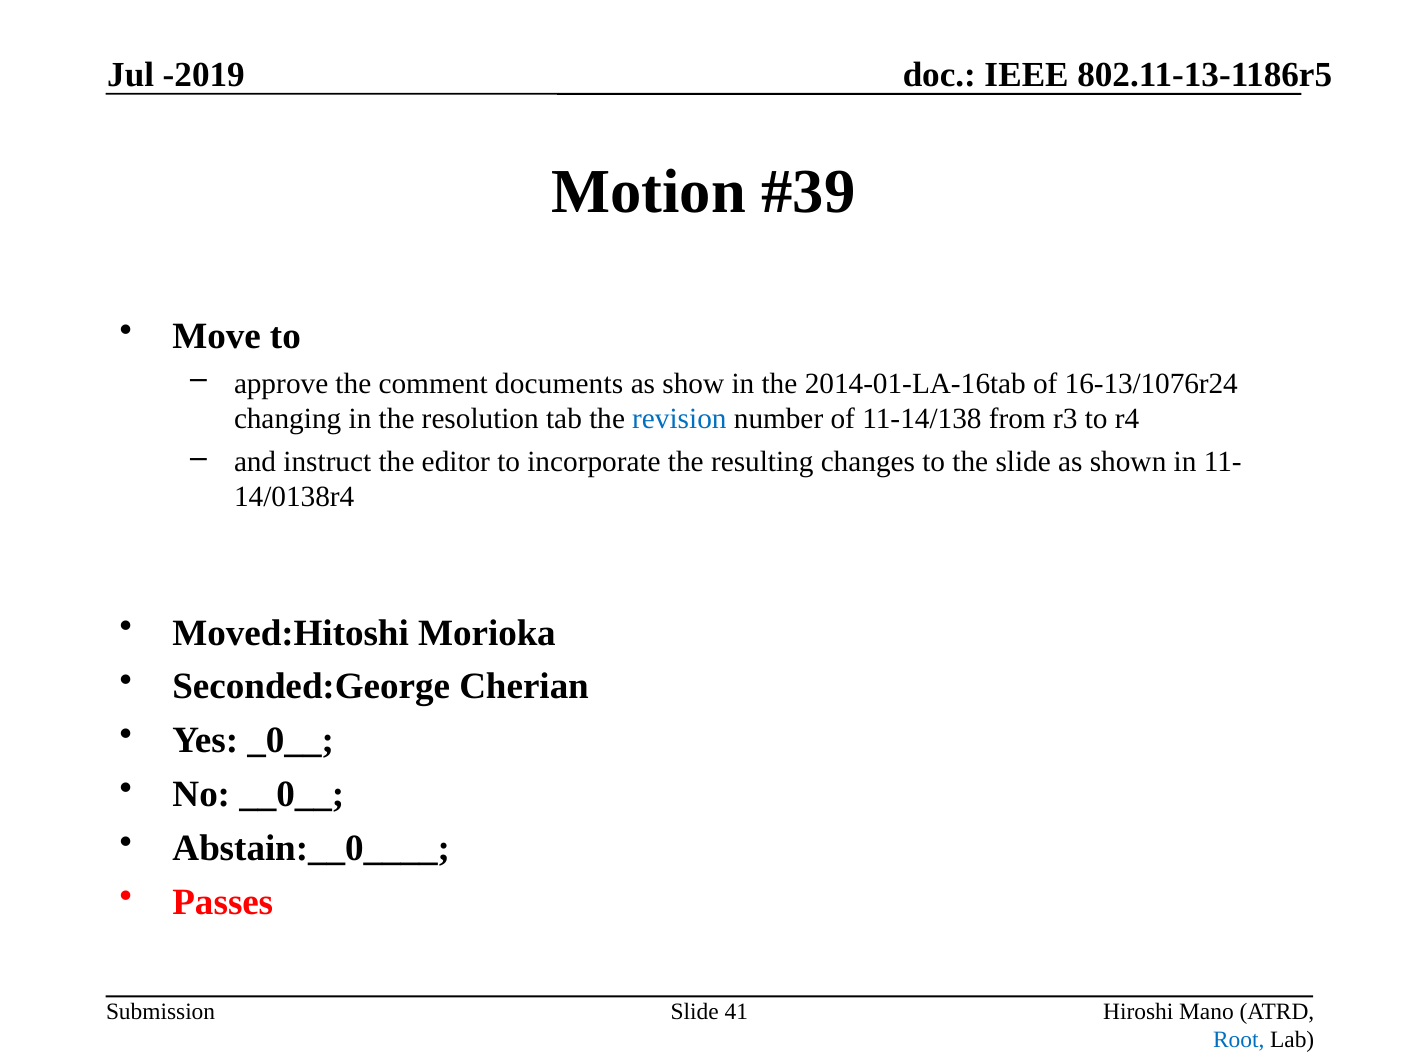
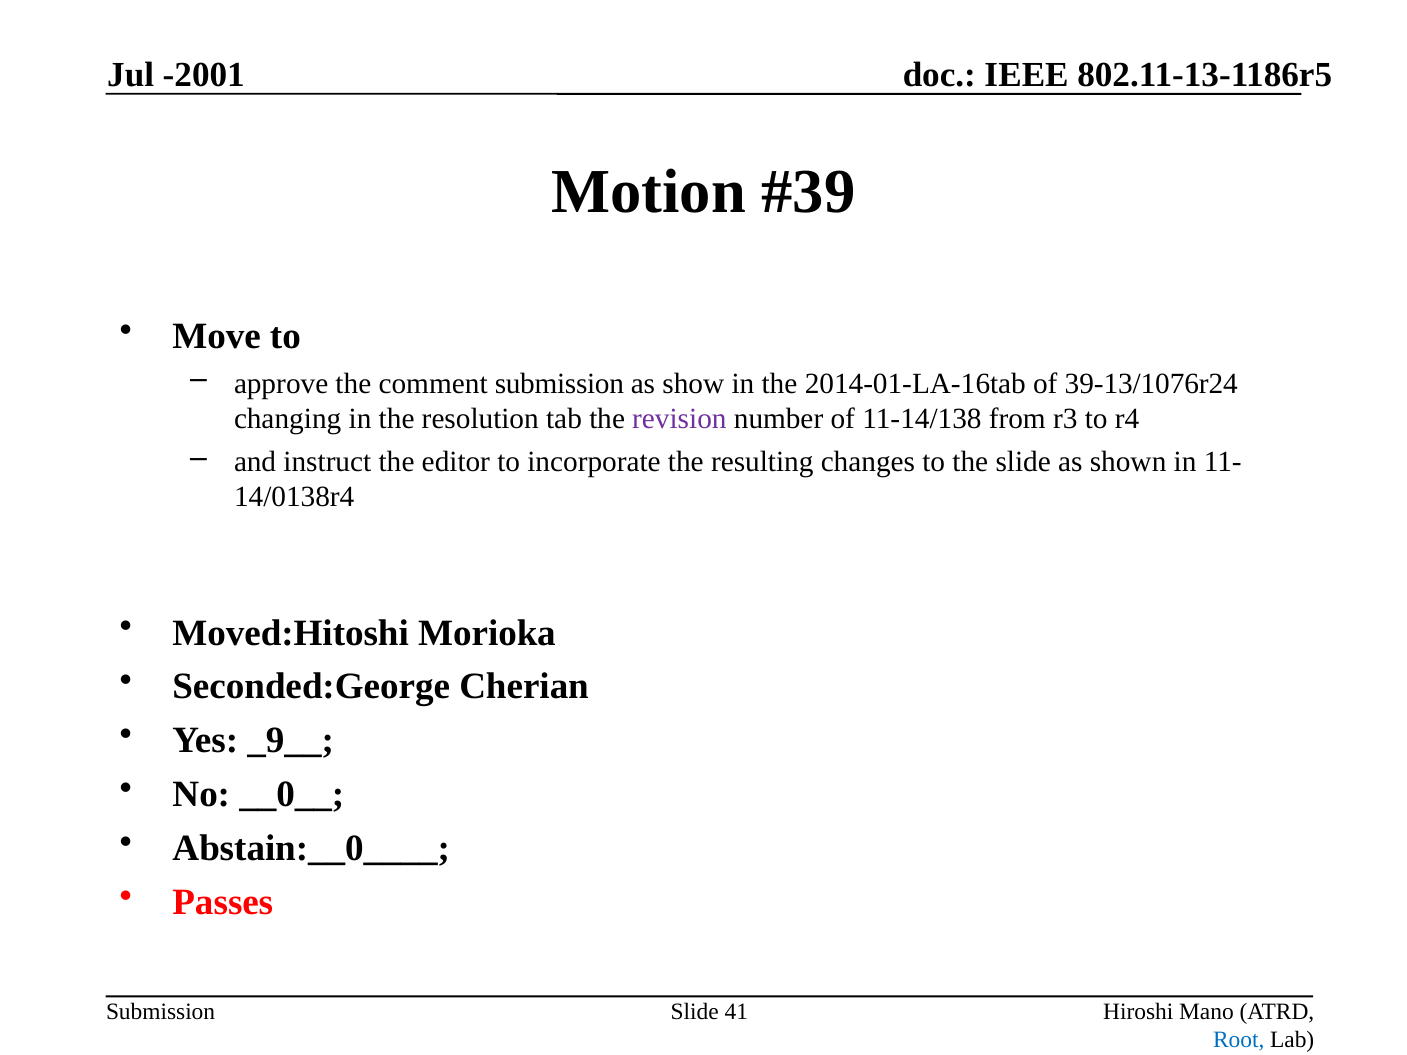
-2019: -2019 -> -2001
comment documents: documents -> submission
16-13/1076r24: 16-13/1076r24 -> 39-13/1076r24
revision colour: blue -> purple
_0__: _0__ -> _9__
